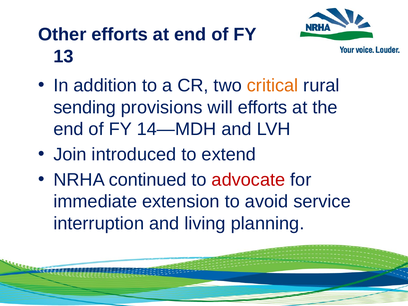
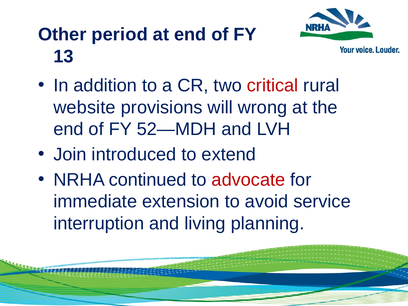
Other efforts: efforts -> period
critical colour: orange -> red
sending: sending -> website
will efforts: efforts -> wrong
14—MDH: 14—MDH -> 52—MDH
